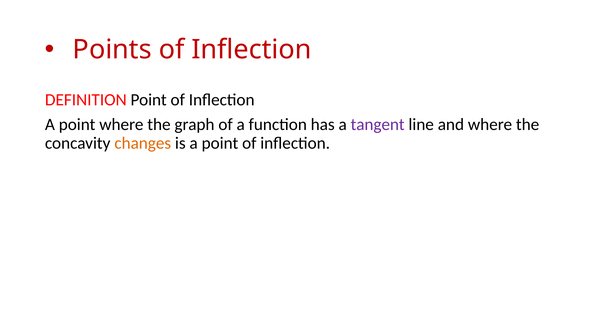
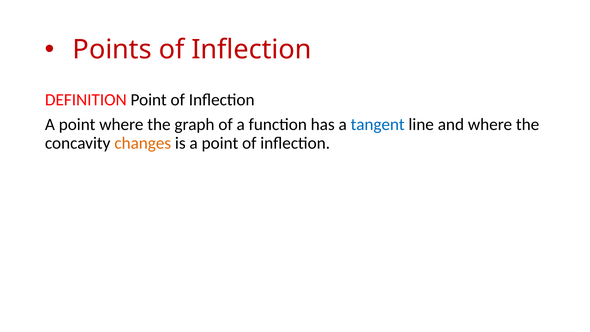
tangent colour: purple -> blue
